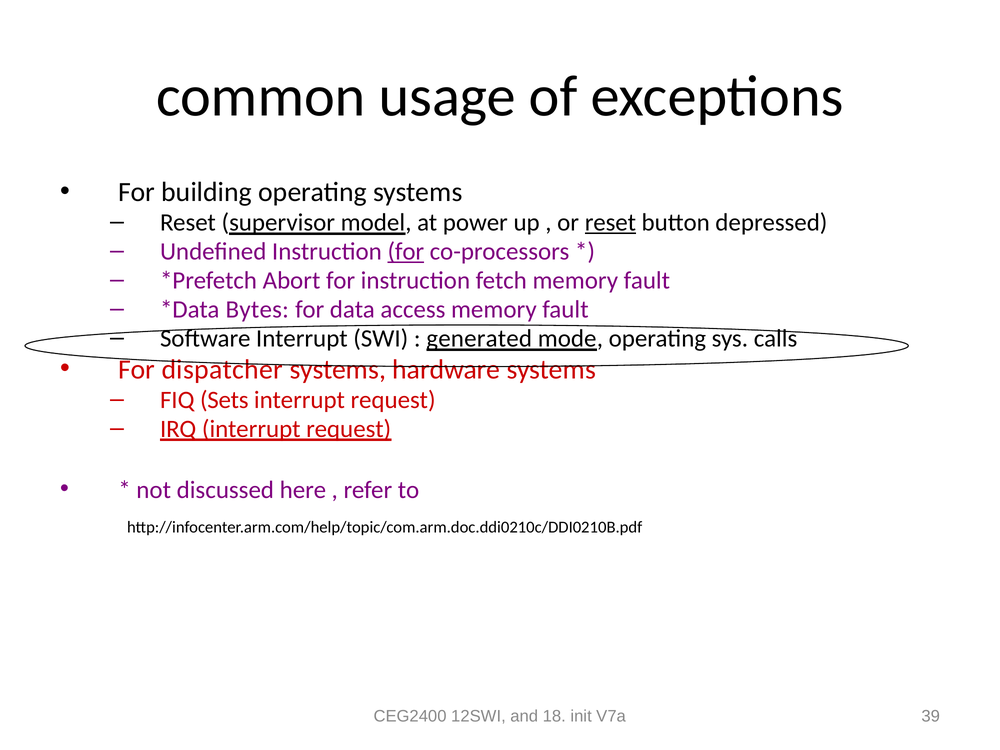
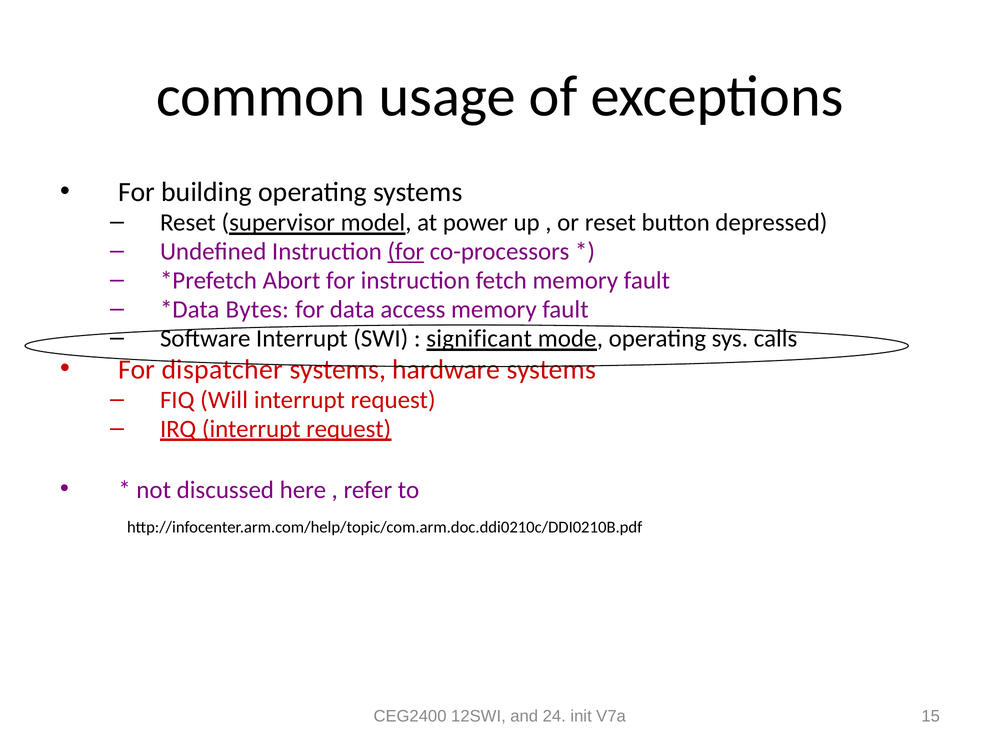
reset at (610, 223) underline: present -> none
generated: generated -> significant
Sets: Sets -> Will
18: 18 -> 24
39: 39 -> 15
